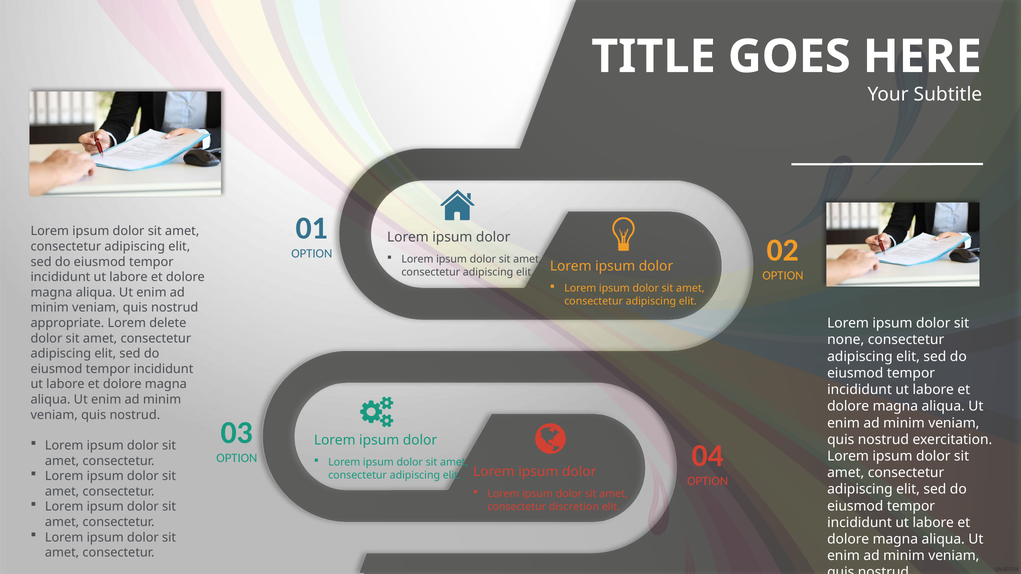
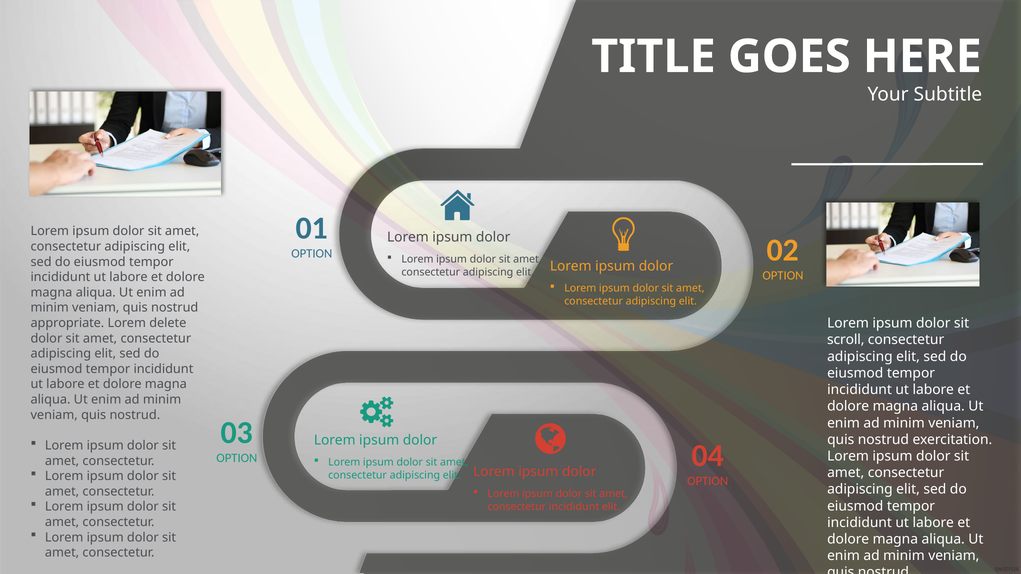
none: none -> scroll
consectetur discretion: discretion -> incididunt
